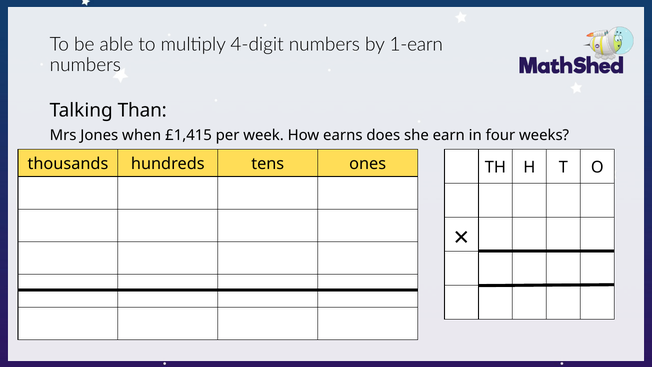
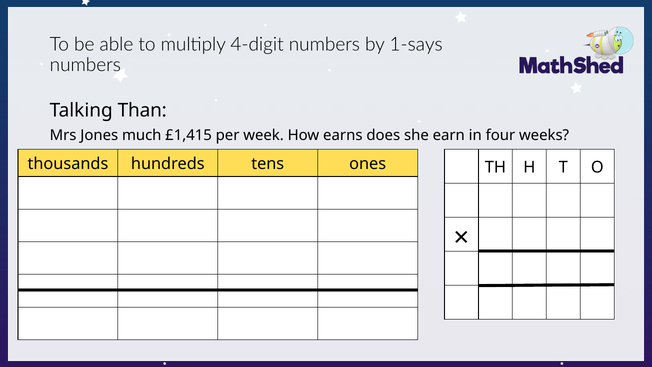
1-earn: 1-earn -> 1-says
when: when -> much
